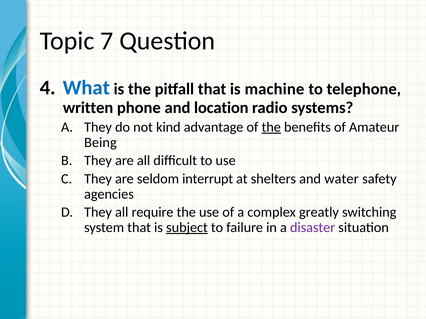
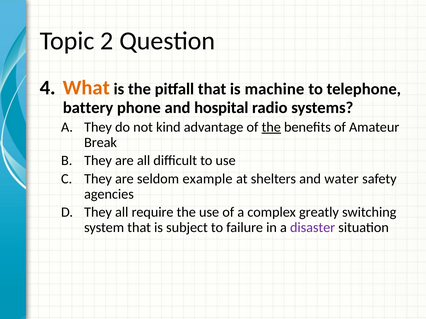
7: 7 -> 2
What colour: blue -> orange
written: written -> battery
location: location -> hospital
Being: Being -> Break
interrupt: interrupt -> example
subject underline: present -> none
